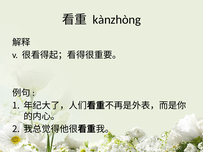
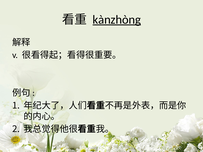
kànzhòng underline: none -> present
